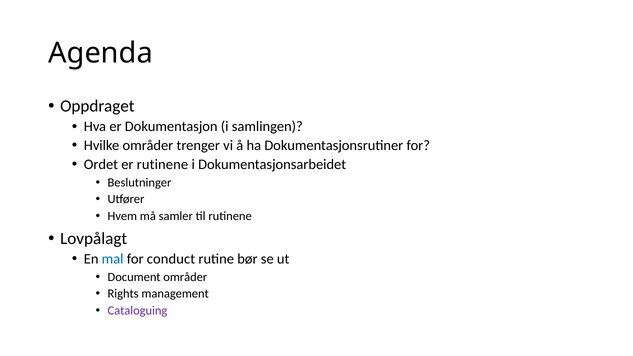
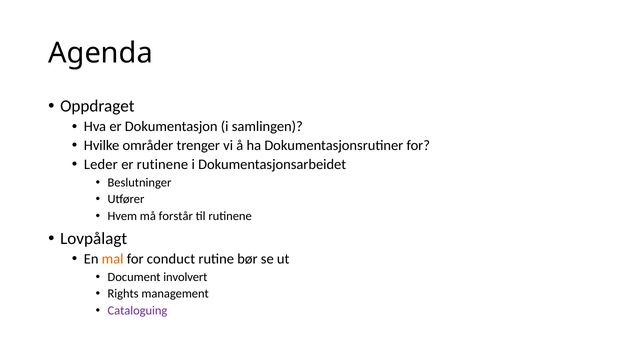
Ordet: Ordet -> Leder
samler: samler -> forstår
mal colour: blue -> orange
Document områder: områder -> involvert
